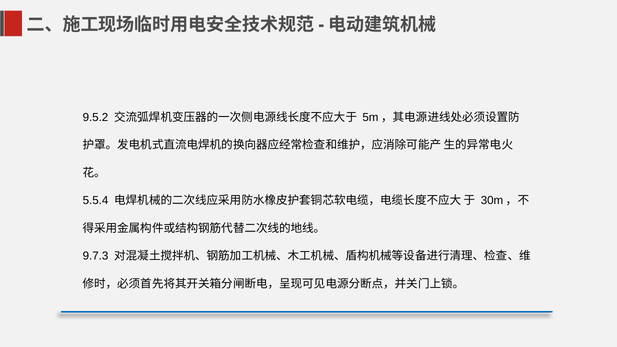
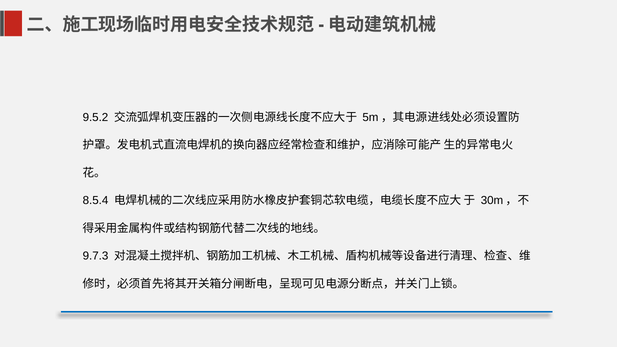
5.5.4: 5.5.4 -> 8.5.4
